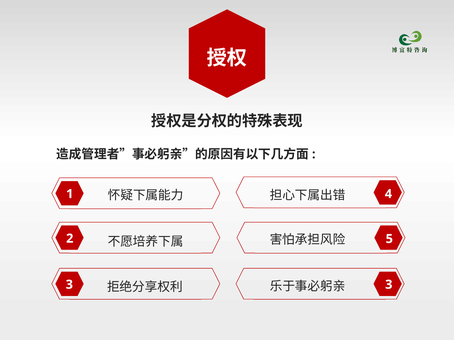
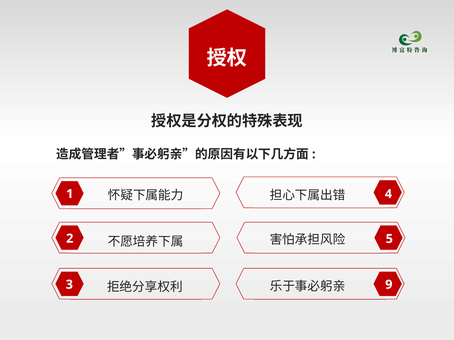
3 3: 3 -> 9
